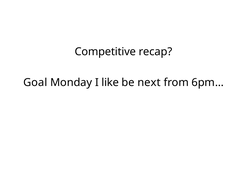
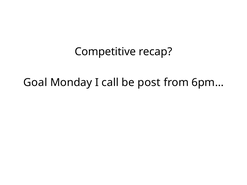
like: like -> call
next: next -> post
